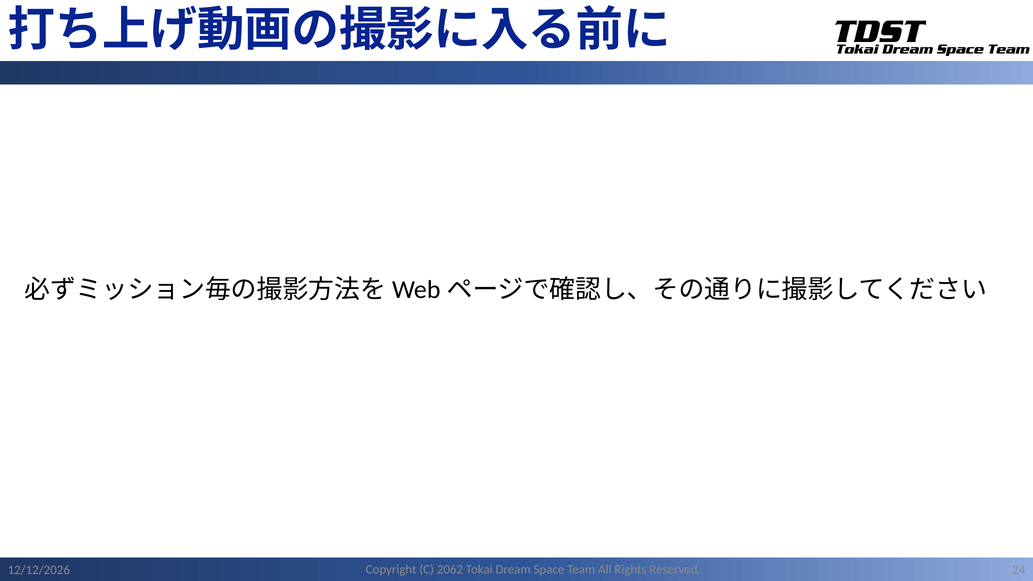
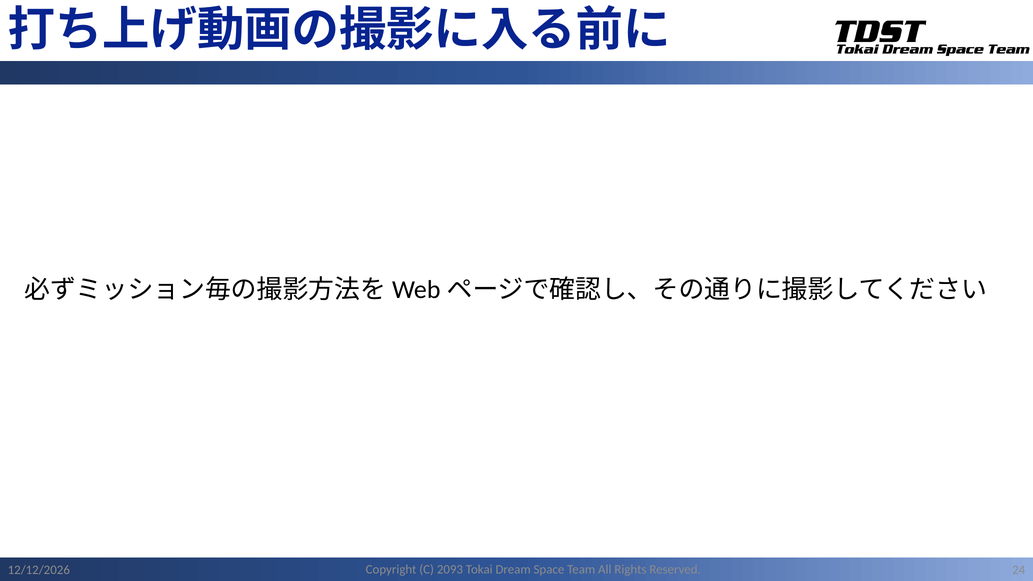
2062: 2062 -> 2093
